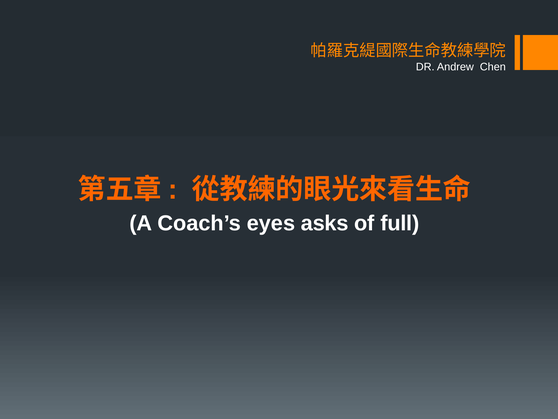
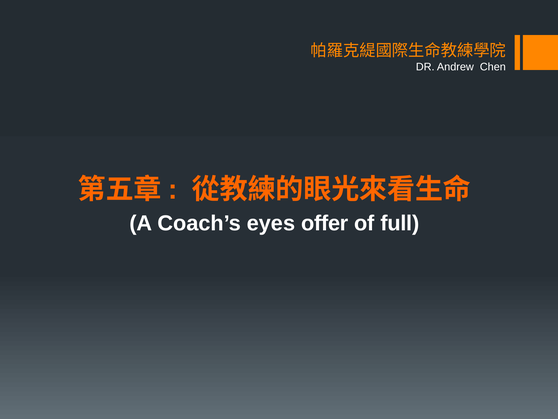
asks: asks -> offer
